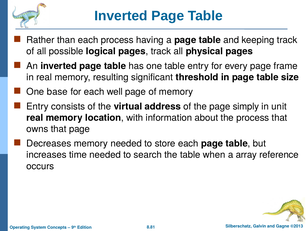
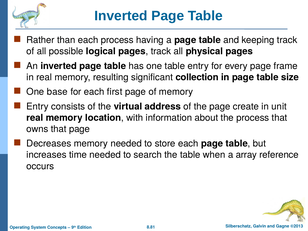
threshold: threshold -> collection
well: well -> first
simply: simply -> create
